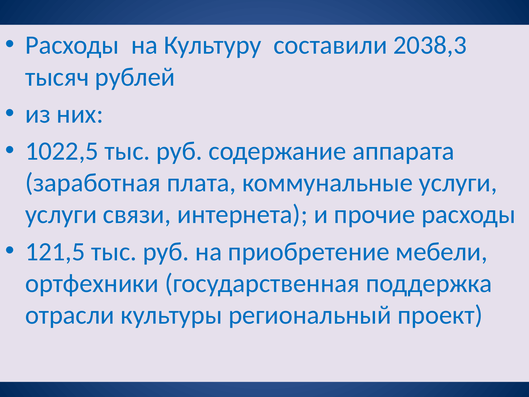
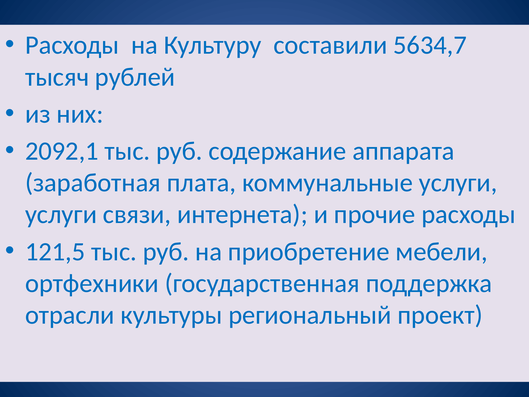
2038,3: 2038,3 -> 5634,7
1022,5: 1022,5 -> 2092,1
